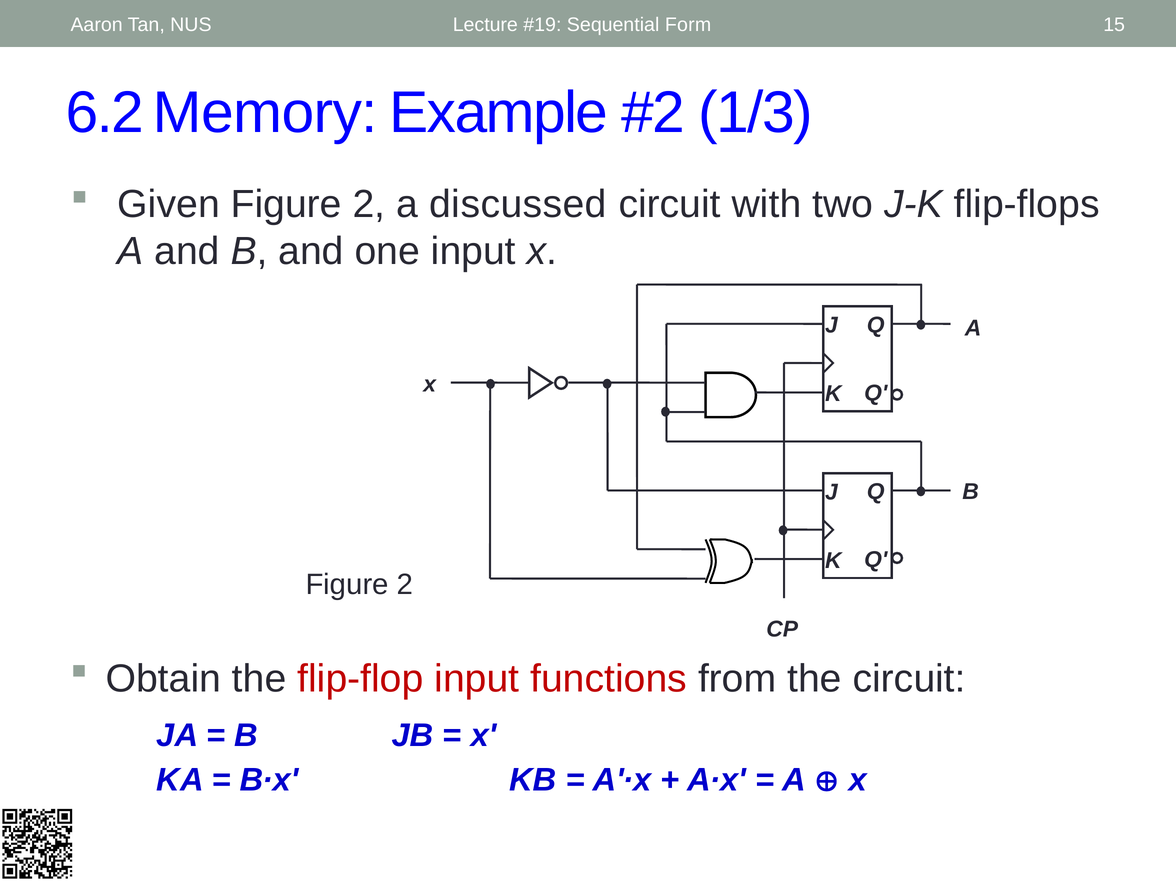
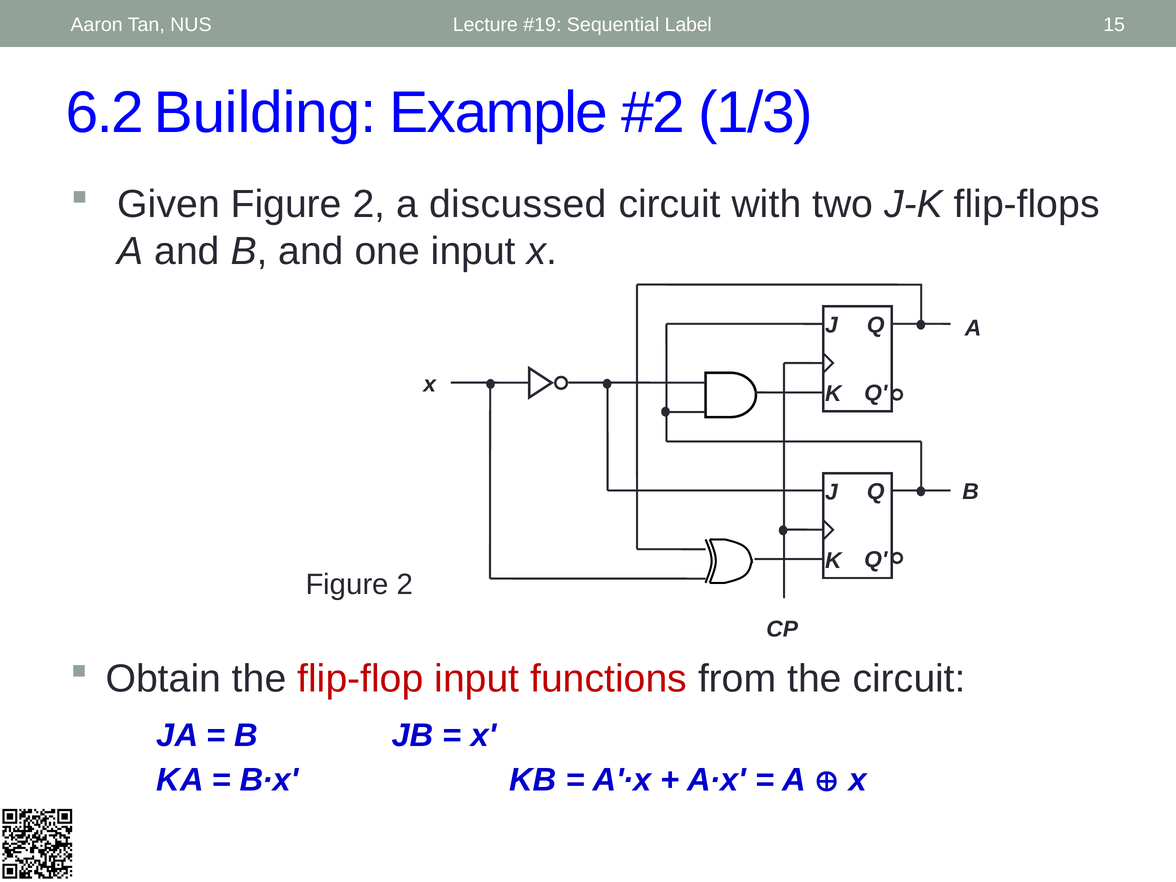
Form: Form -> Label
Memory: Memory -> Building
